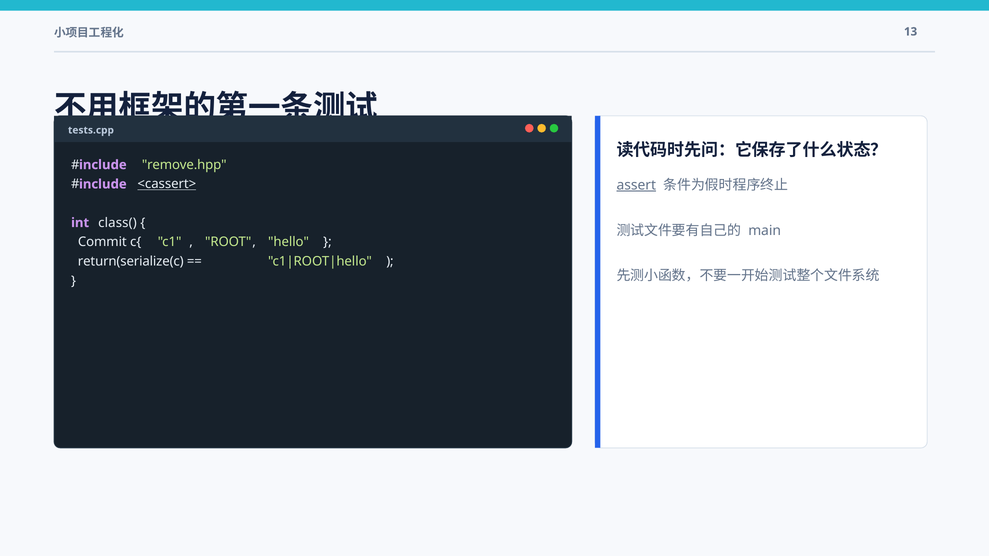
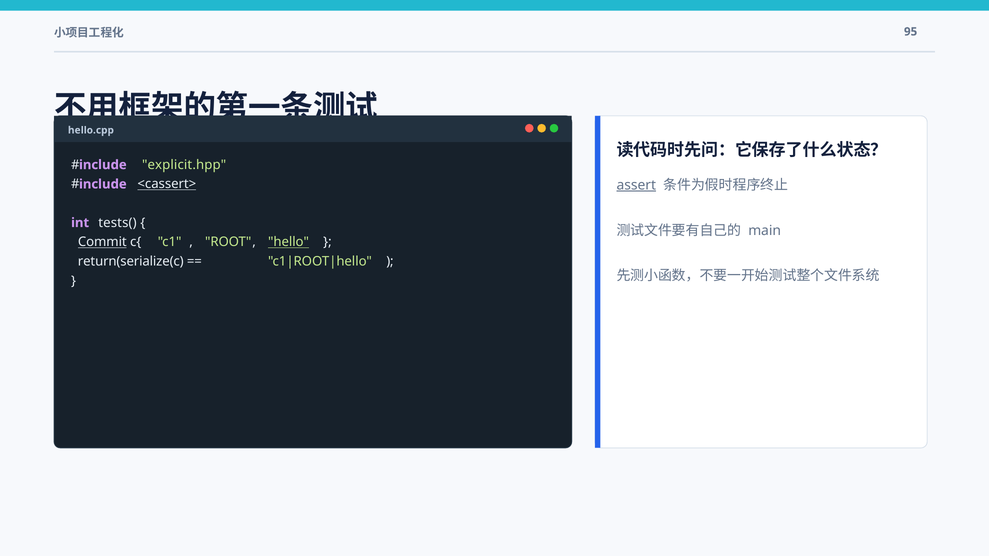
13: 13 -> 95
tests.cpp: tests.cpp -> hello.cpp
remove.hpp: remove.hpp -> explicit.hpp
class(: class( -> tests(
Commit underline: none -> present
hello underline: none -> present
